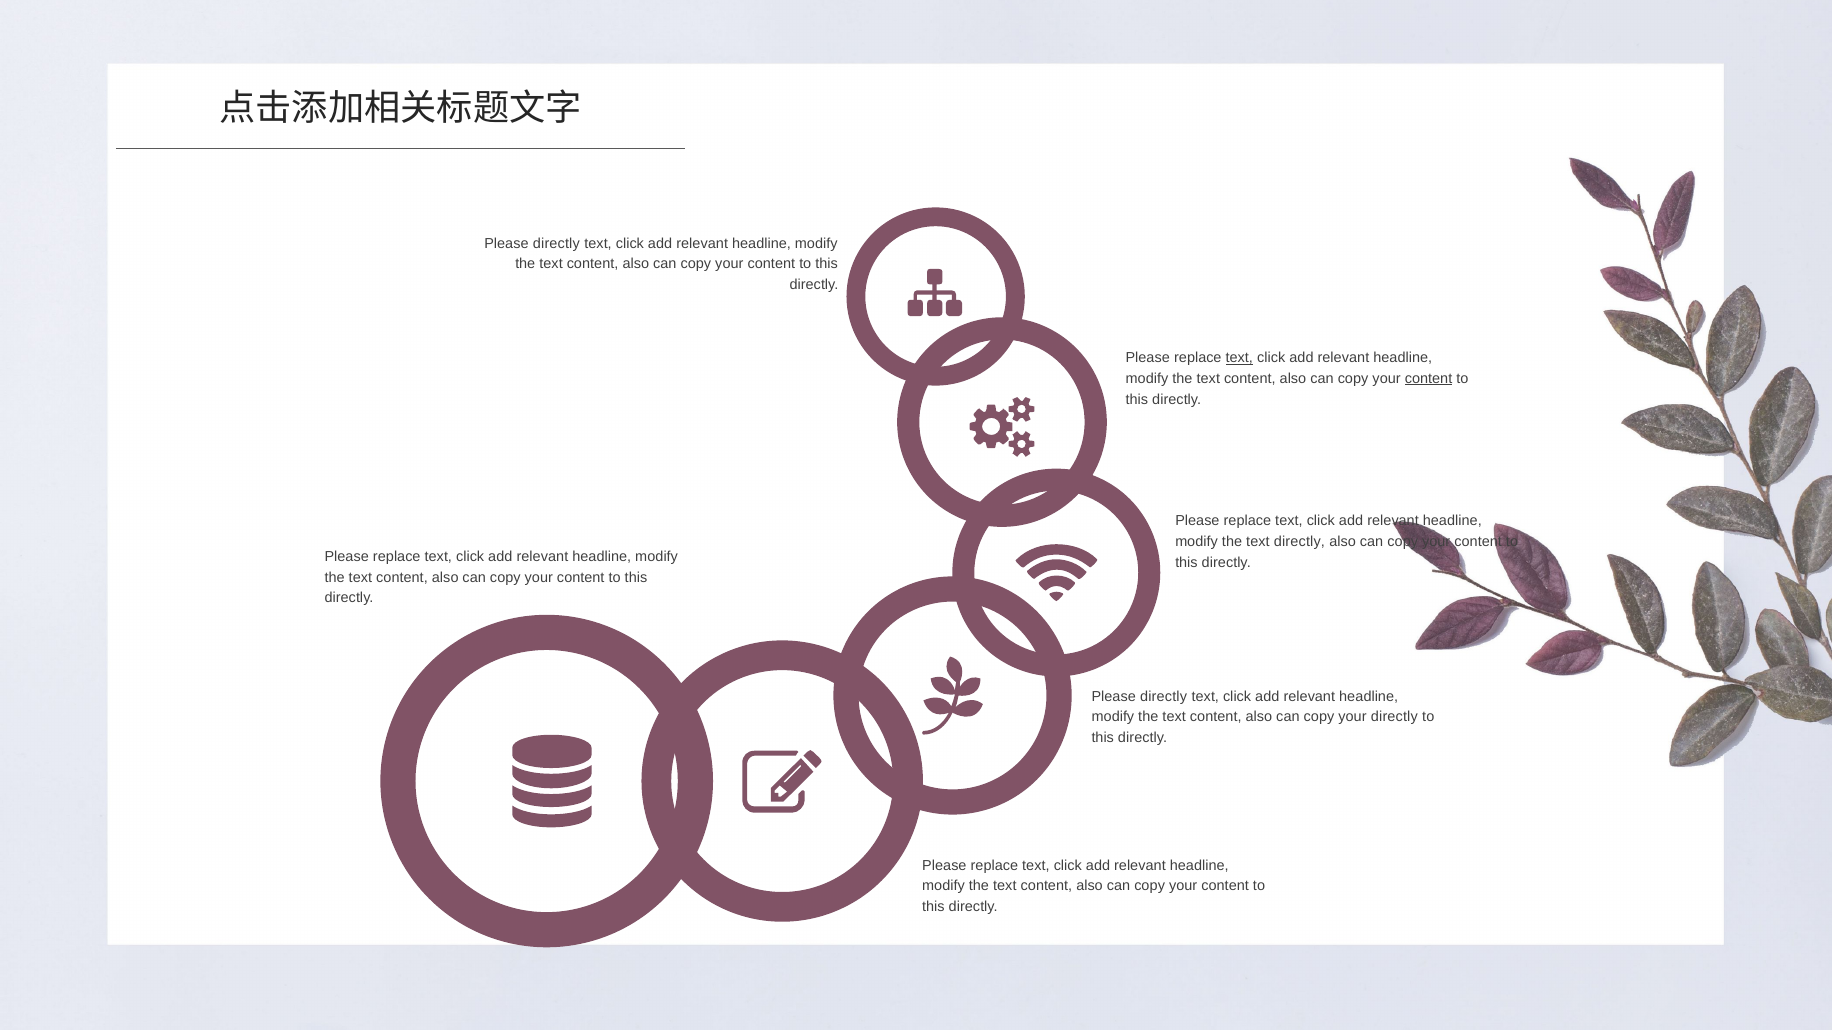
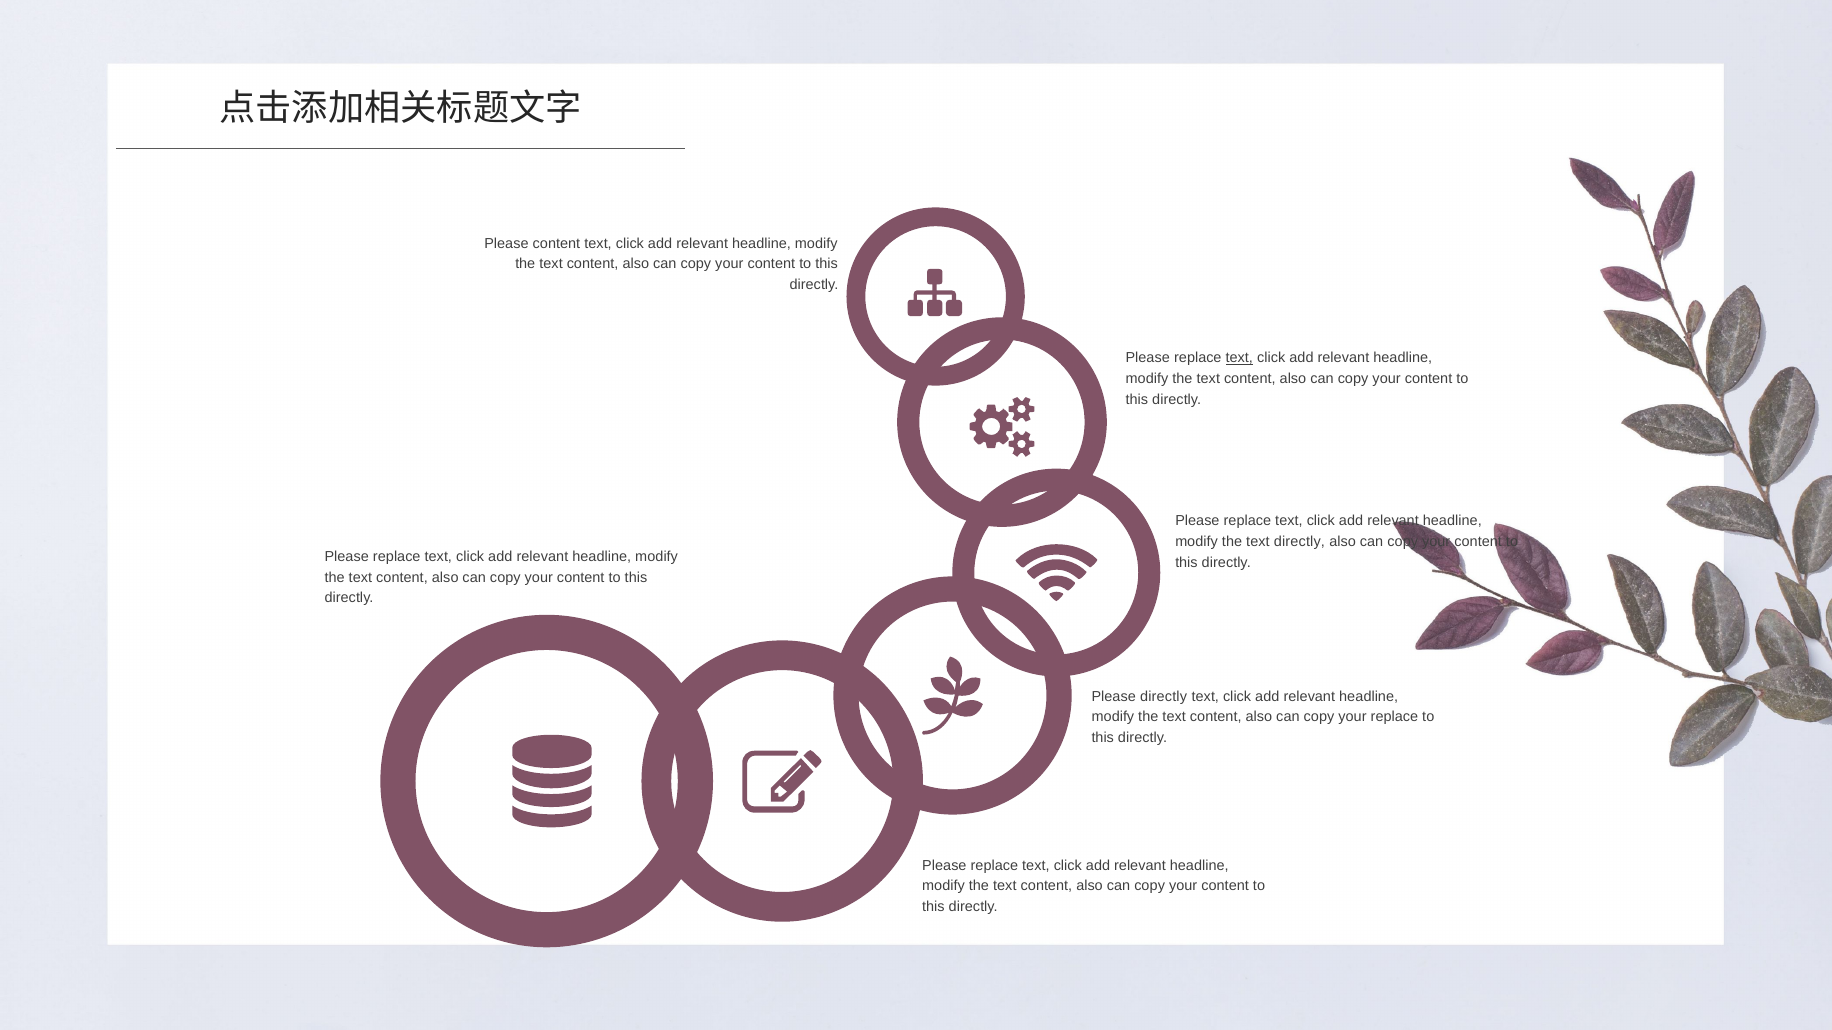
directly at (556, 243): directly -> content
content at (1429, 379) underline: present -> none
your directly: directly -> replace
